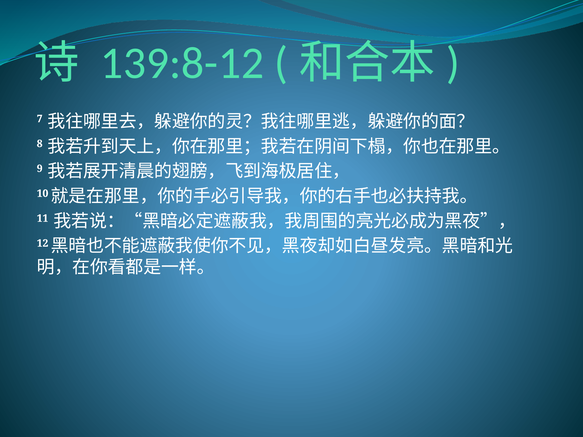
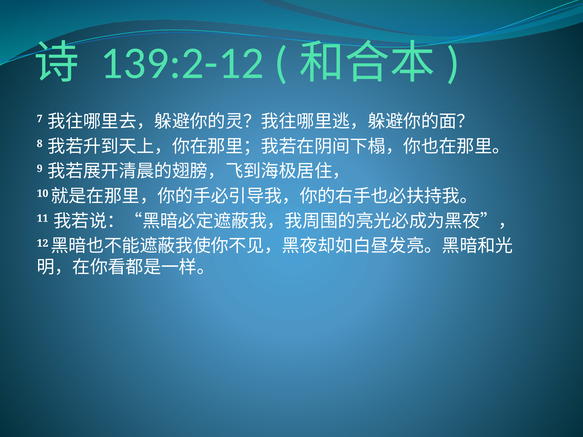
139:8-12: 139:8-12 -> 139:2-12
